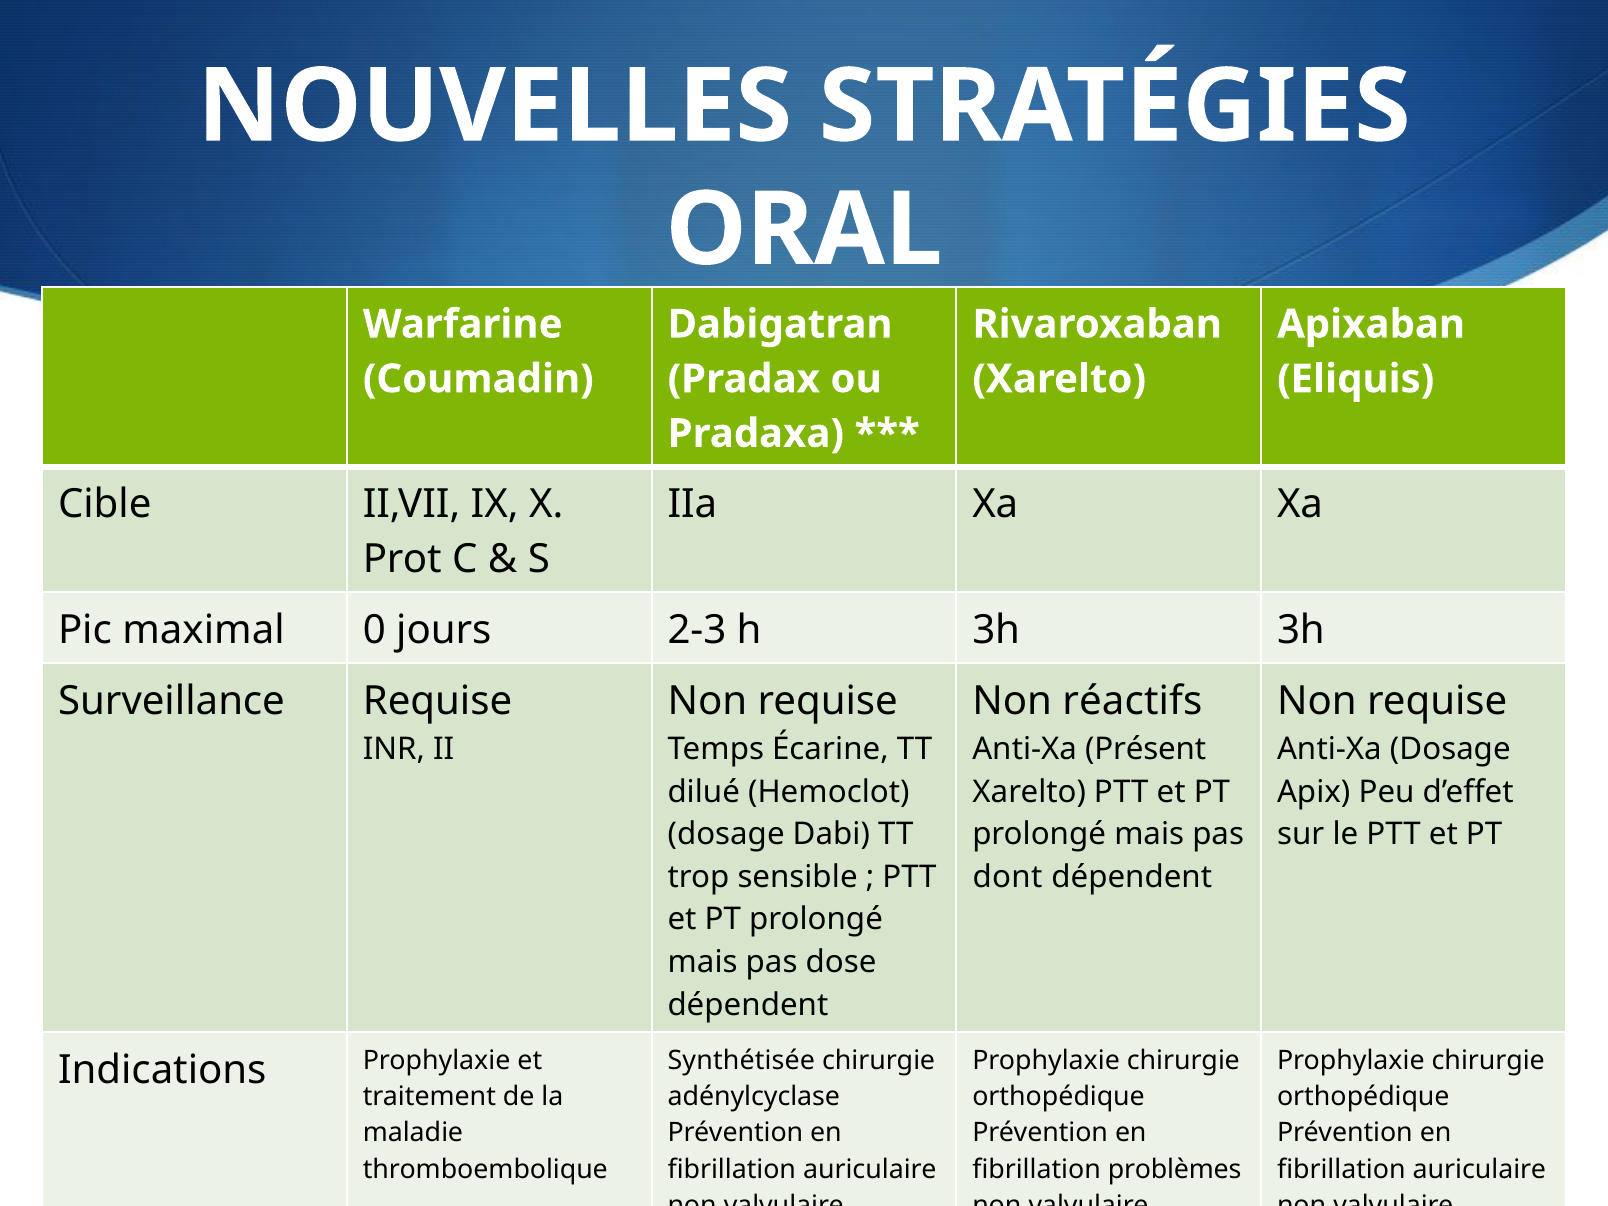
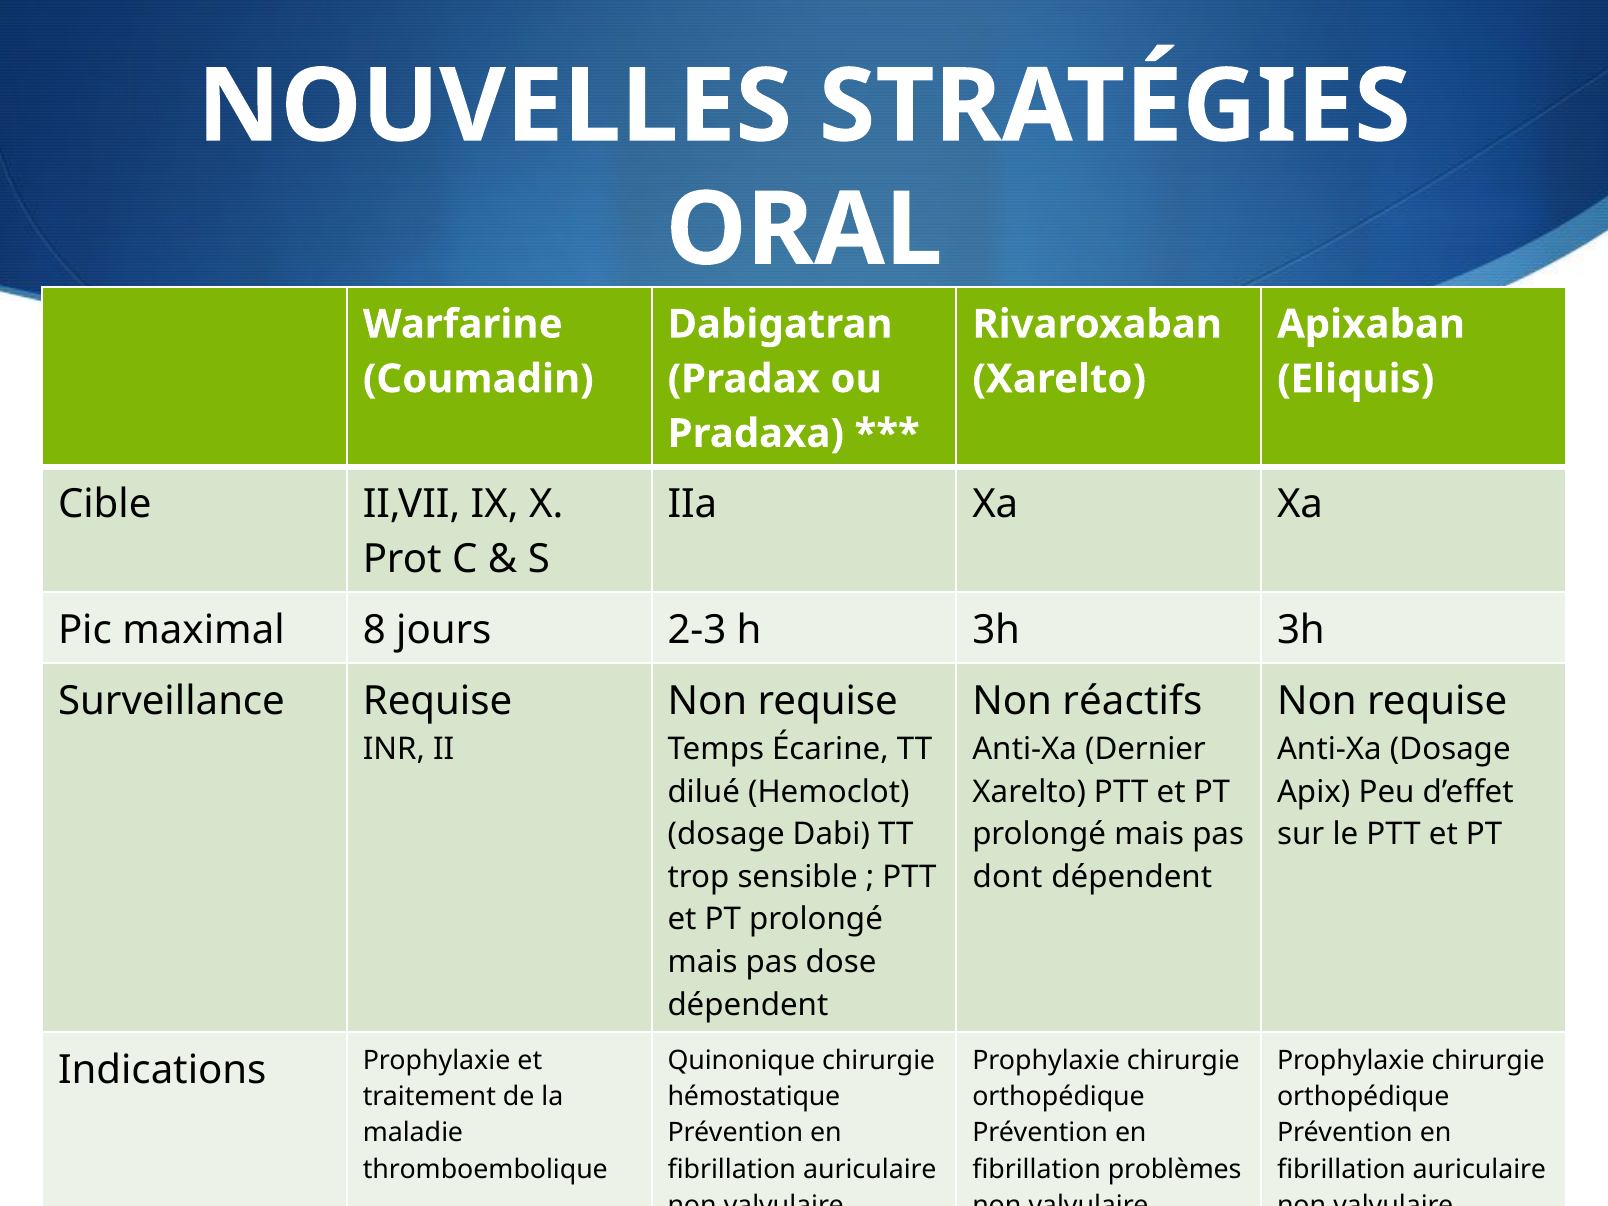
0: 0 -> 8
Présent: Présent -> Dernier
Synthétisée: Synthétisée -> Quinonique
adénylcyclase: adénylcyclase -> hémostatique
